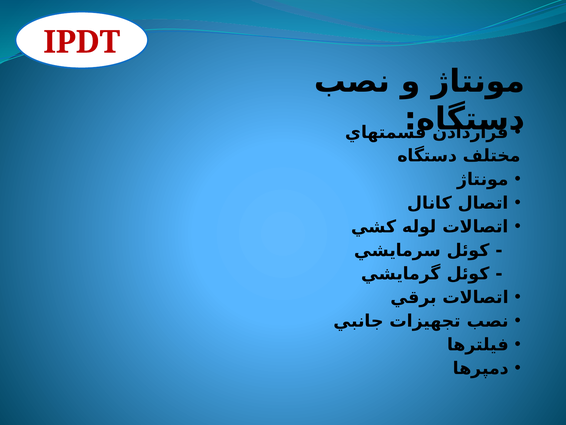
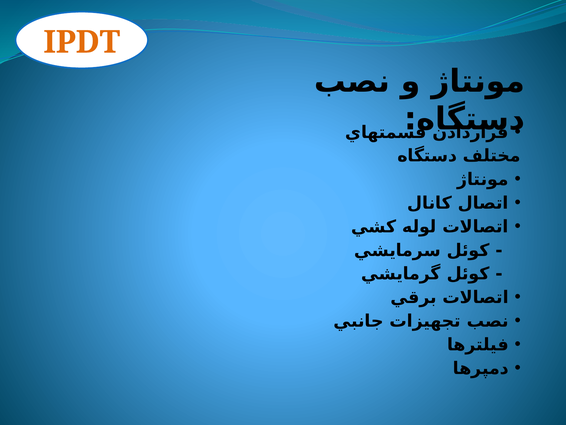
IPDT colour: red -> orange
